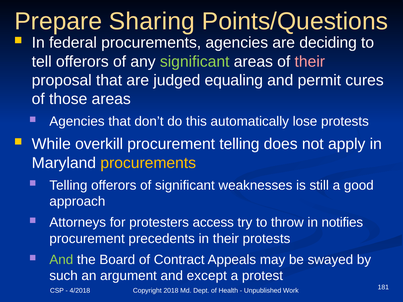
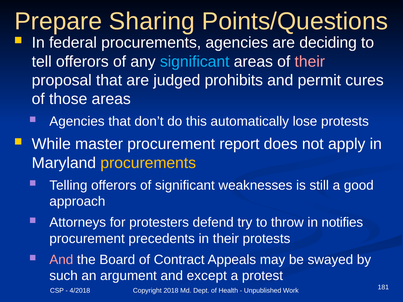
significant at (195, 62) colour: light green -> light blue
equaling: equaling -> prohibits
overkill: overkill -> master
procurement telling: telling -> report
access: access -> defend
And at (61, 260) colour: light green -> pink
